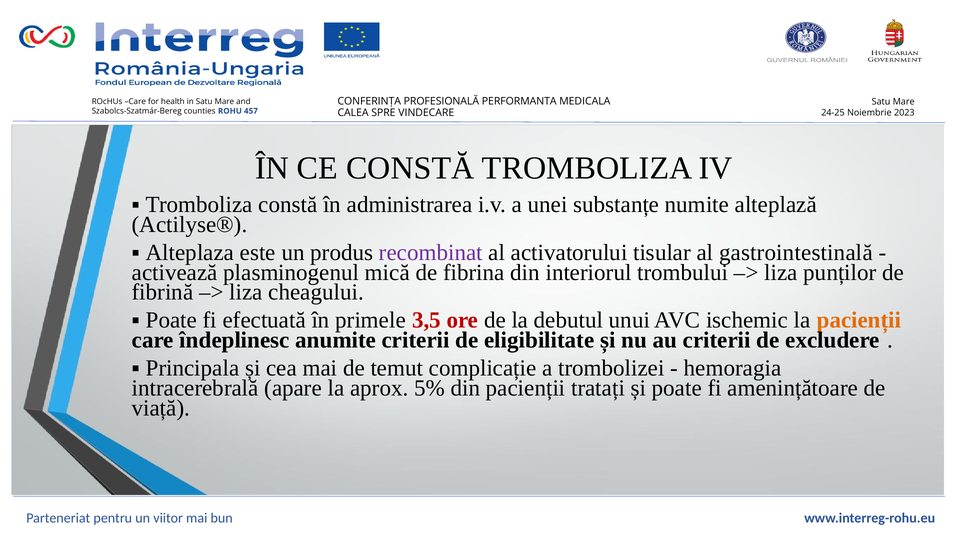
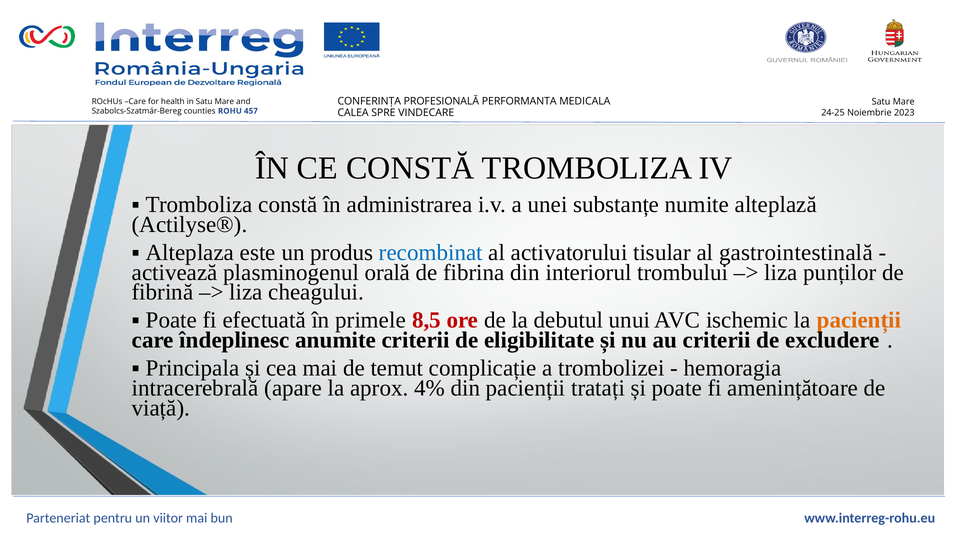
recombinat colour: purple -> blue
mică: mică -> orală
3,5: 3,5 -> 8,5
5%: 5% -> 4%
